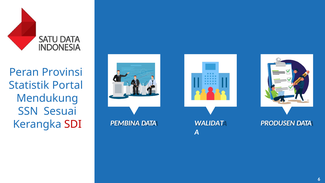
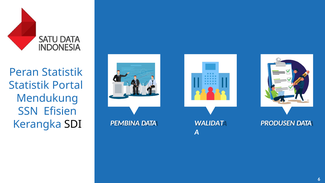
Peran Provinsi: Provinsi -> Statistik
Sesuai: Sesuai -> Efisien
SDI colour: red -> black
